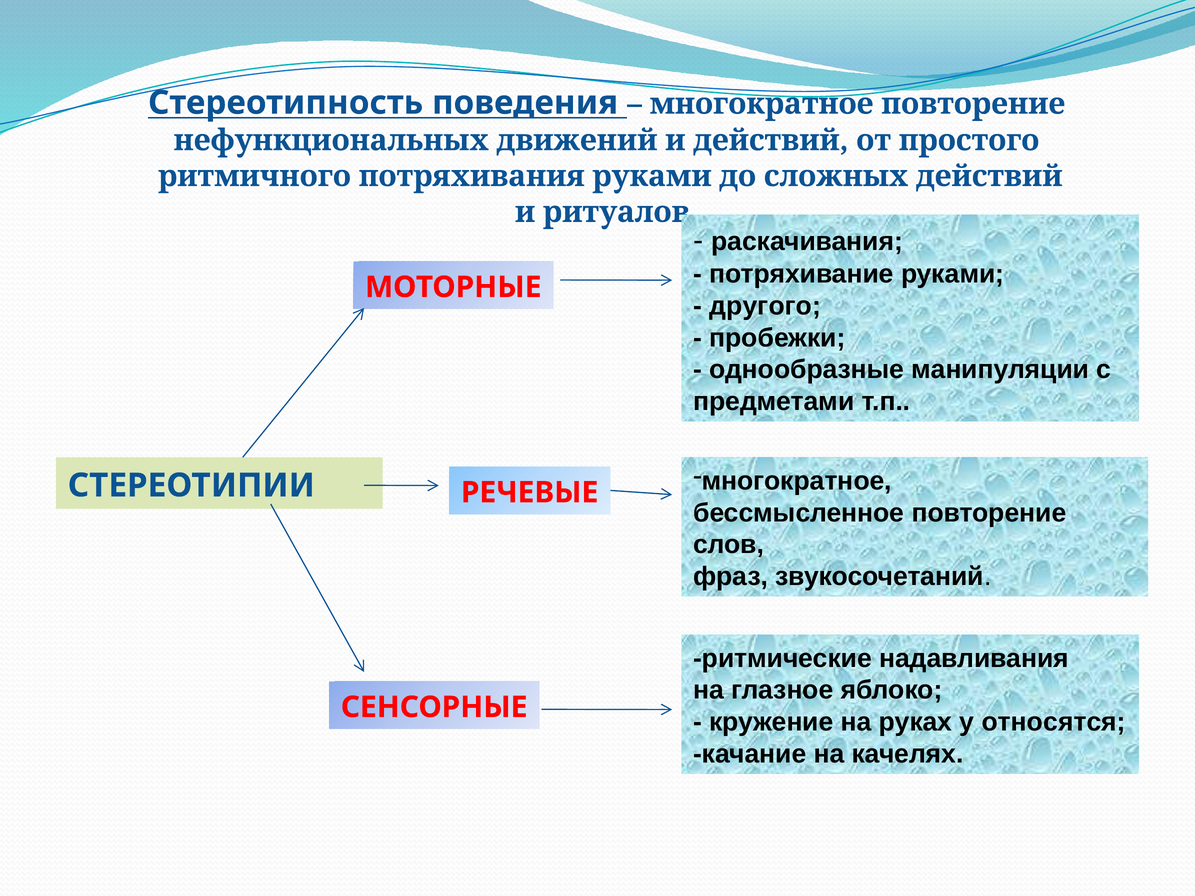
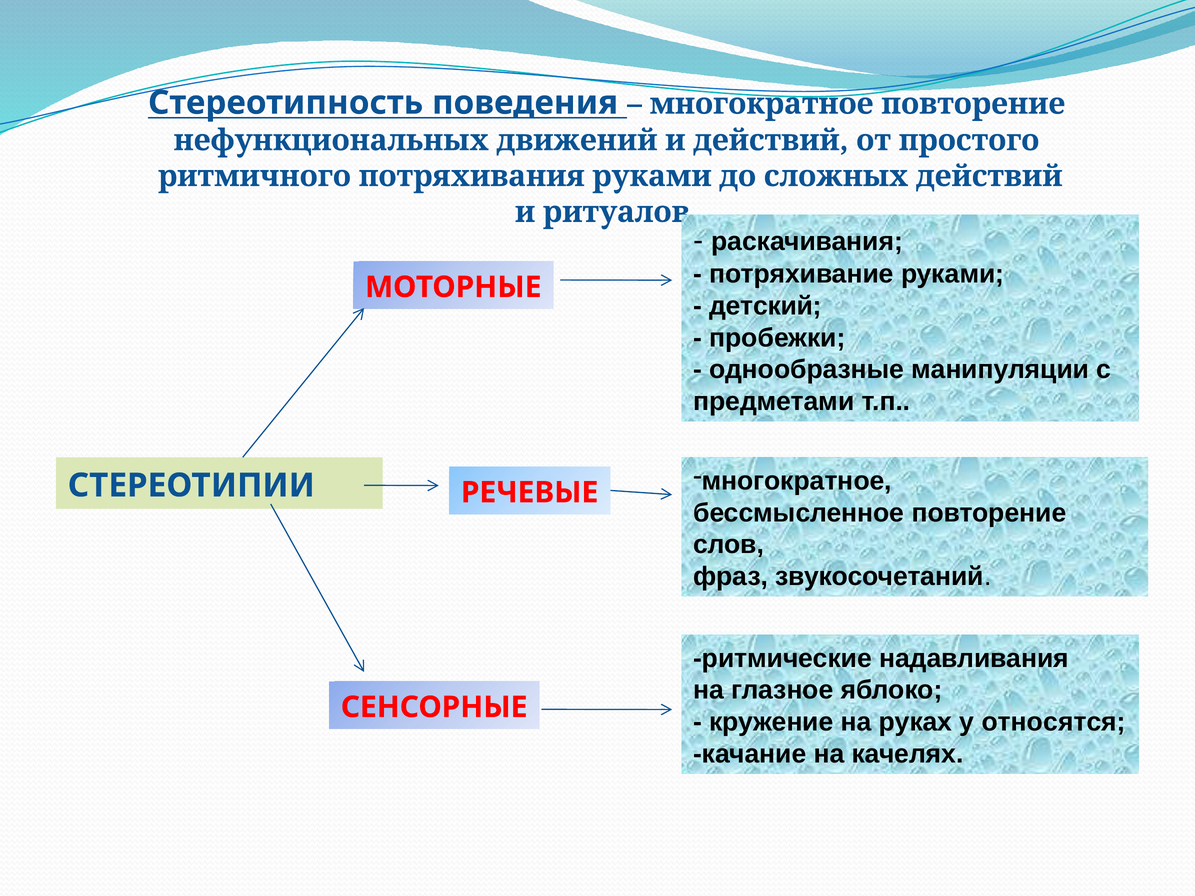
другого: другого -> детский
